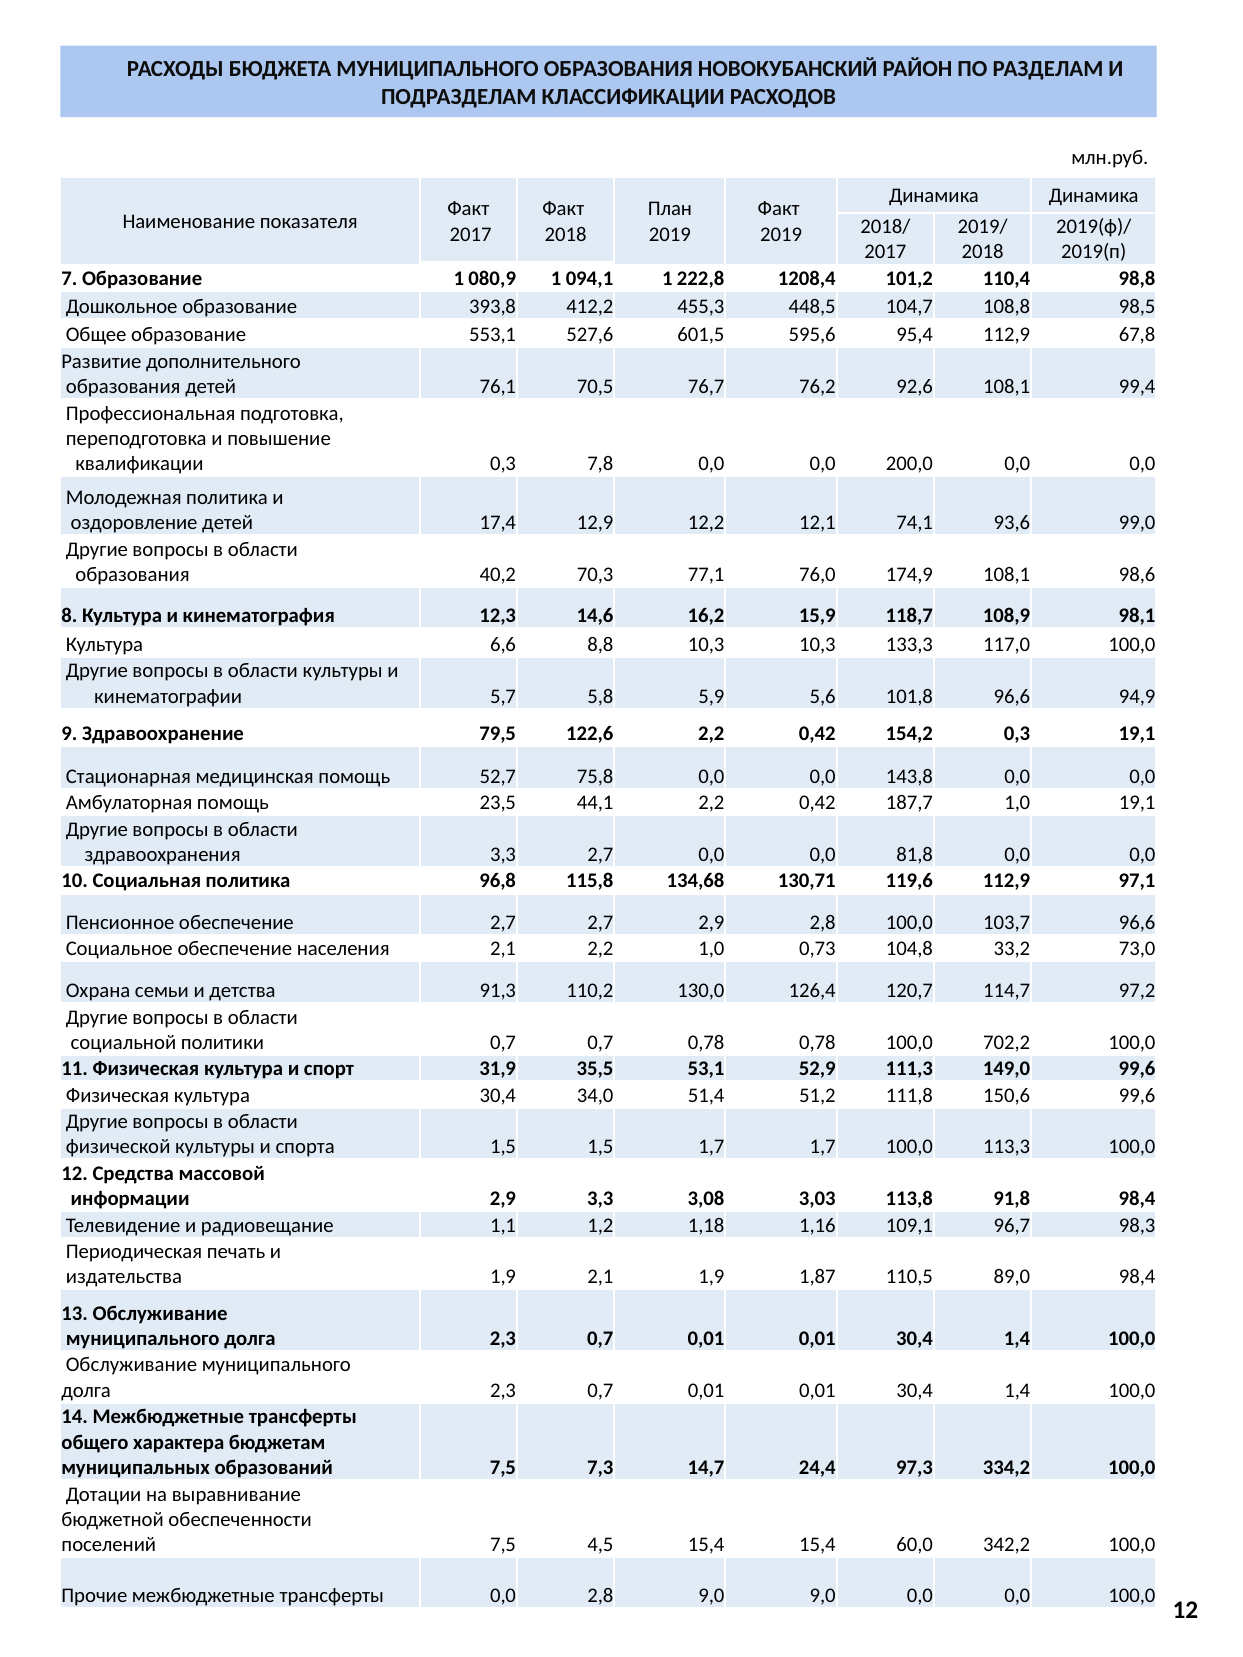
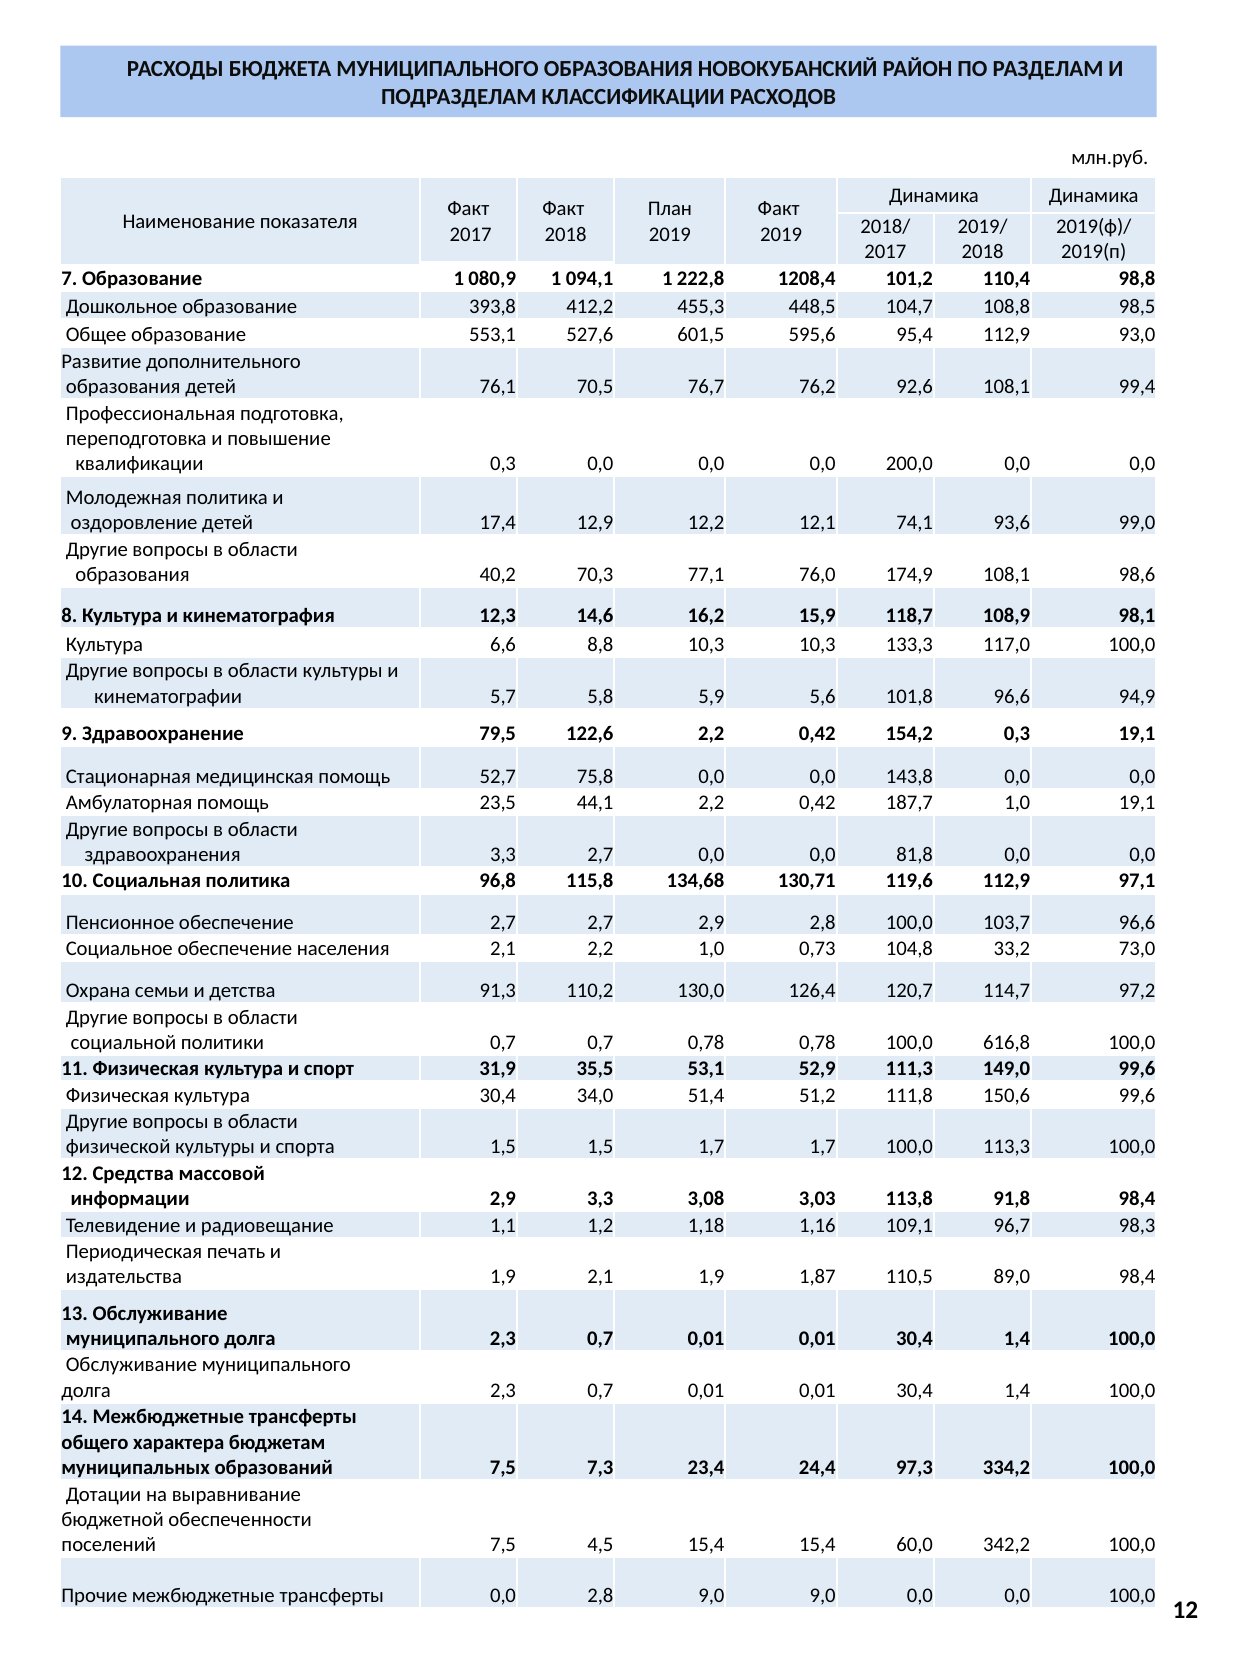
67,8: 67,8 -> 93,0
0,3 7,8: 7,8 -> 0,0
702,2: 702,2 -> 616,8
14,7: 14,7 -> 23,4
